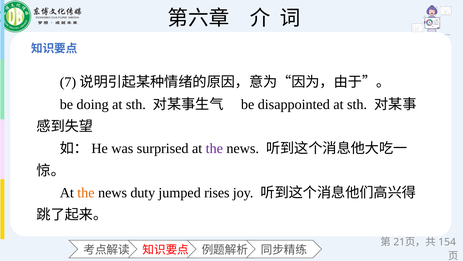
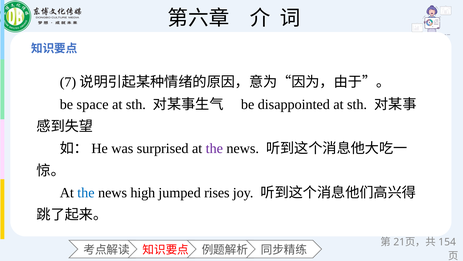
doing: doing -> space
the at (86, 192) colour: orange -> blue
duty: duty -> high
